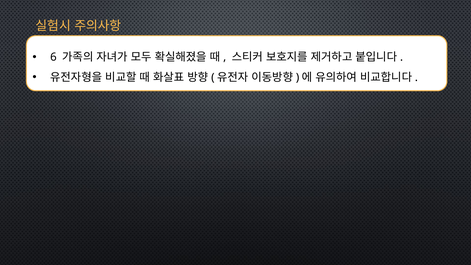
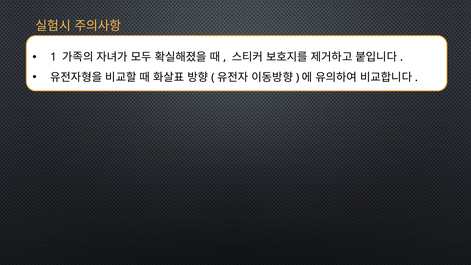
6: 6 -> 1
